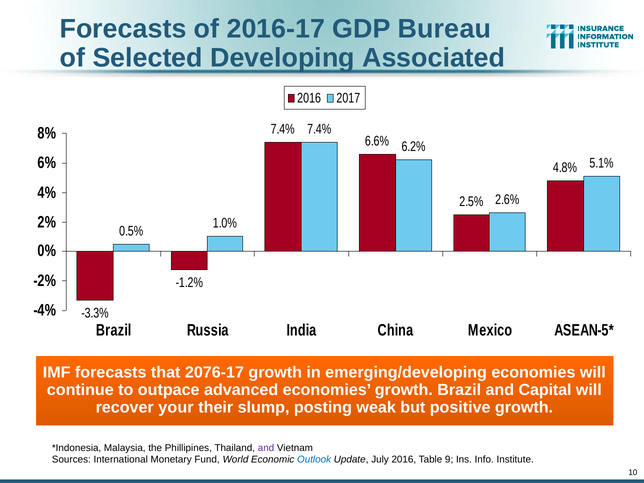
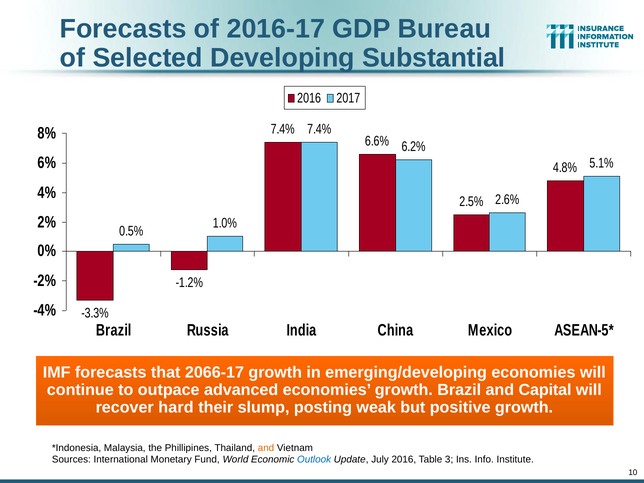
Associated: Associated -> Substantial
2076-17: 2076-17 -> 2066-17
your: your -> hard
and at (266, 448) colour: purple -> orange
9: 9 -> 3
